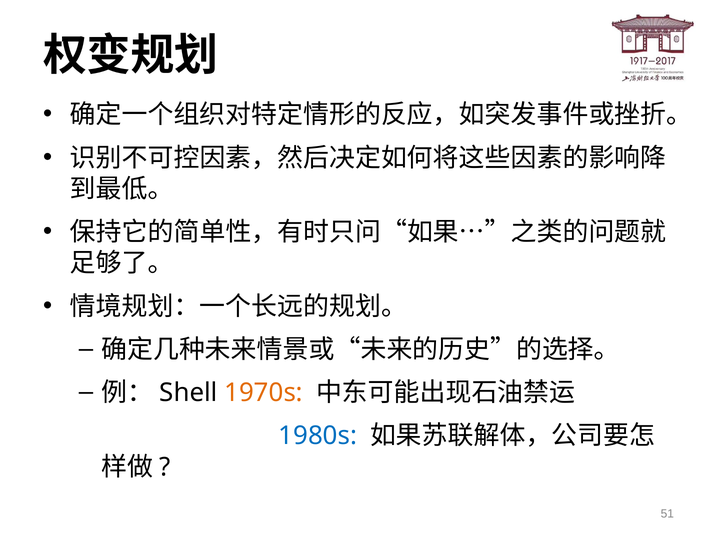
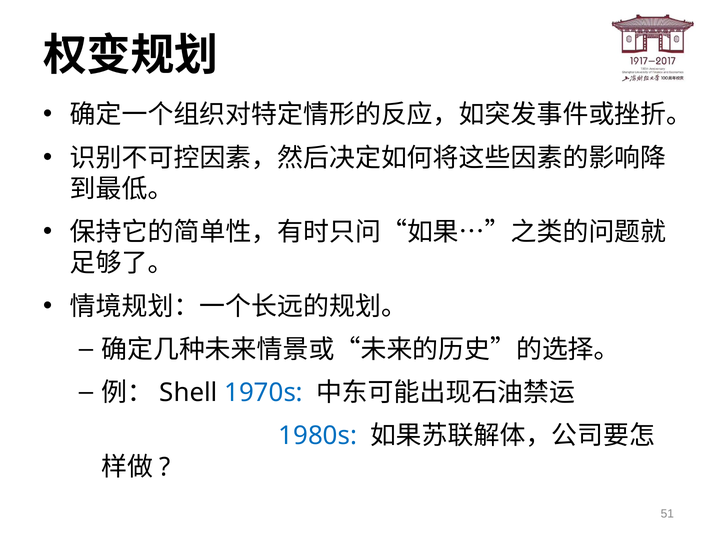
1970s colour: orange -> blue
